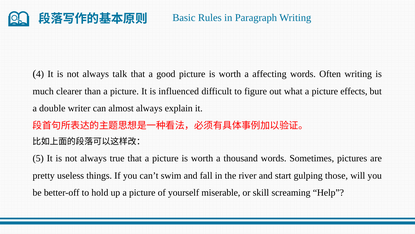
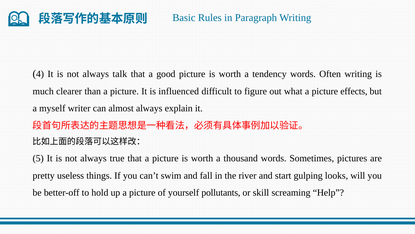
affecting: affecting -> tendency
double: double -> myself
those: those -> looks
miserable: miserable -> pollutants
